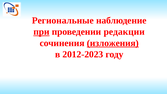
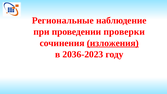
при underline: present -> none
редакции: редакции -> проверки
2012-2023: 2012-2023 -> 2036-2023
